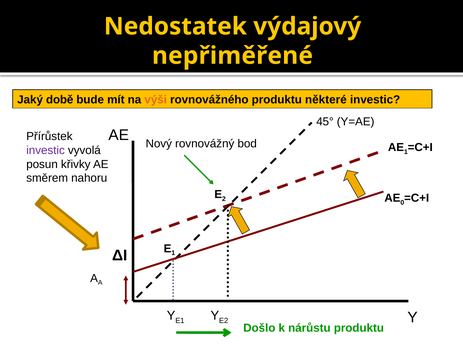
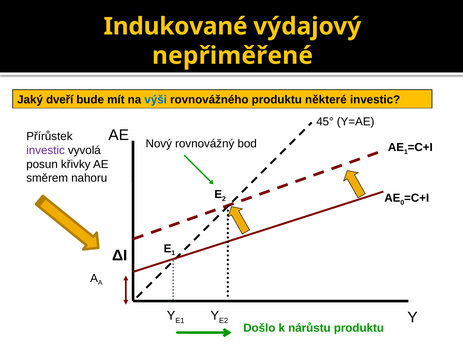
Nedostatek: Nedostatek -> Indukované
době: době -> dveří
výši colour: orange -> blue
